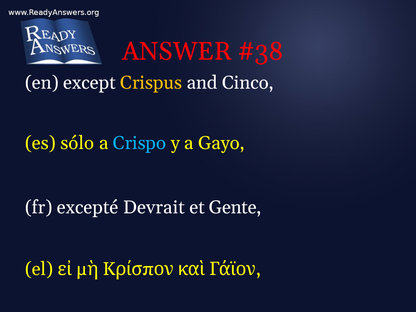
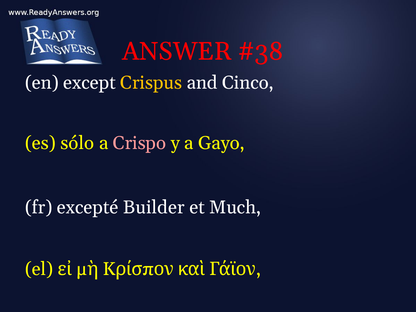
Crispo colour: light blue -> pink
Devrait: Devrait -> Builder
Gente: Gente -> Much
